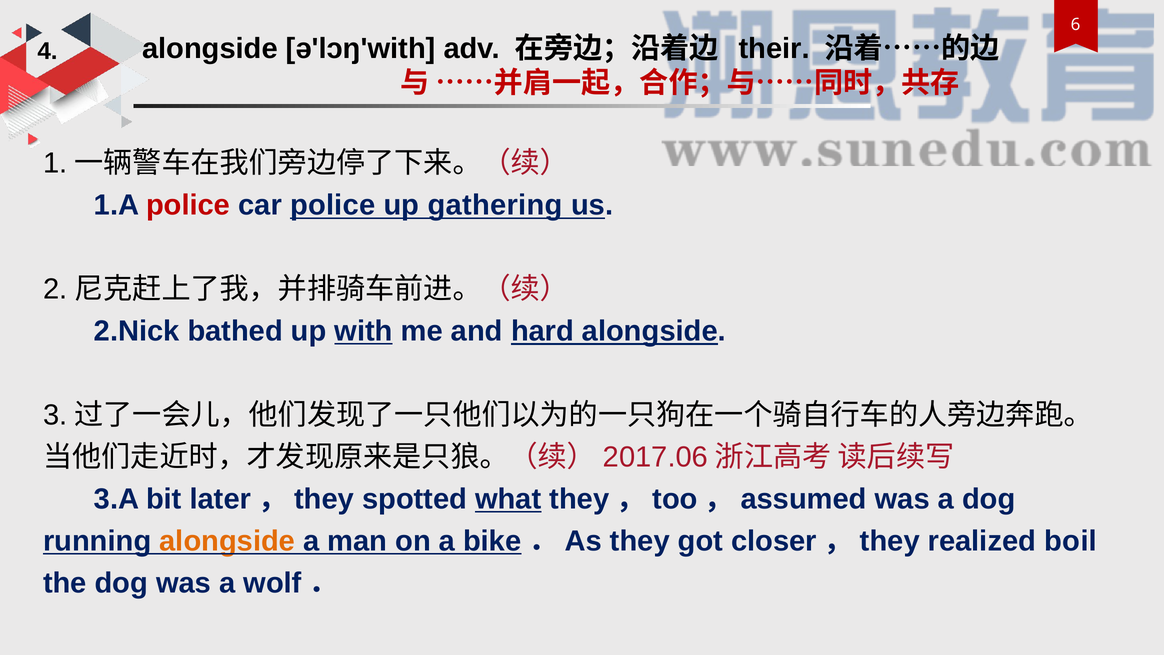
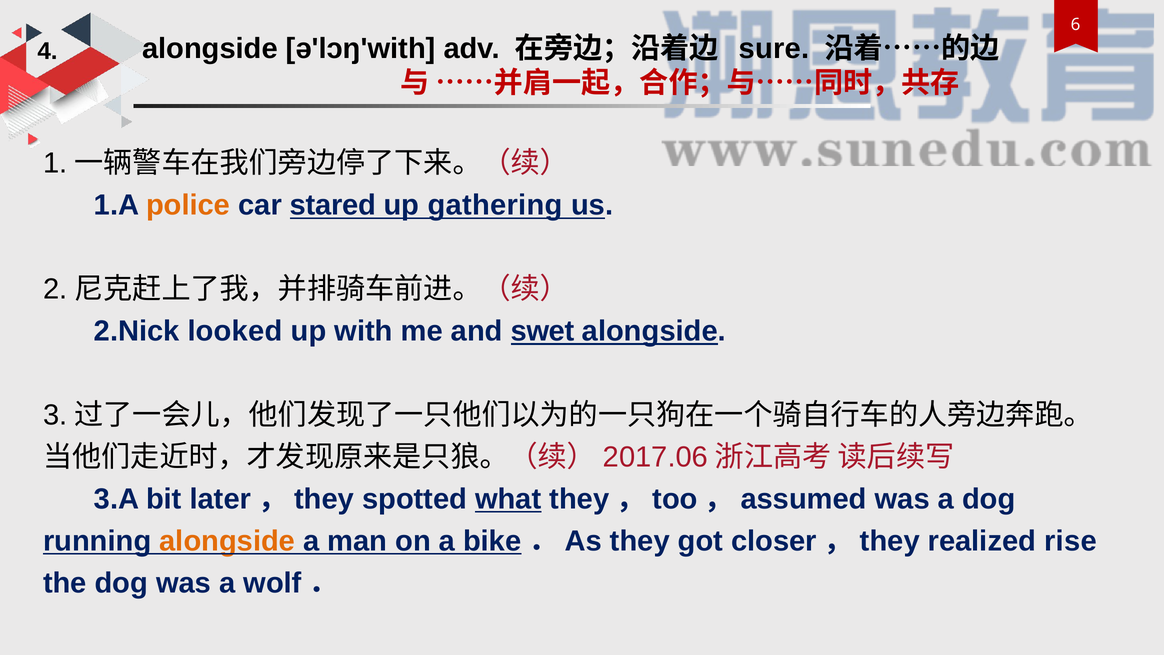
their: their -> sure
police at (188, 205) colour: red -> orange
car police: police -> stared
bathed: bathed -> looked
with underline: present -> none
hard: hard -> swet
boil: boil -> rise
